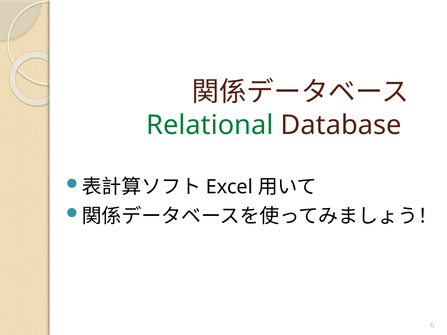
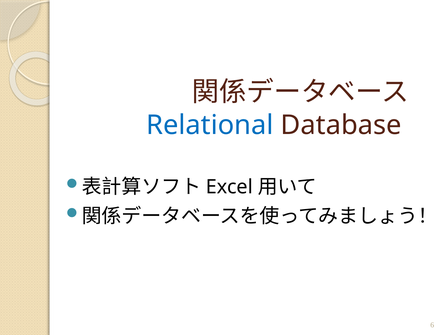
Relational colour: green -> blue
